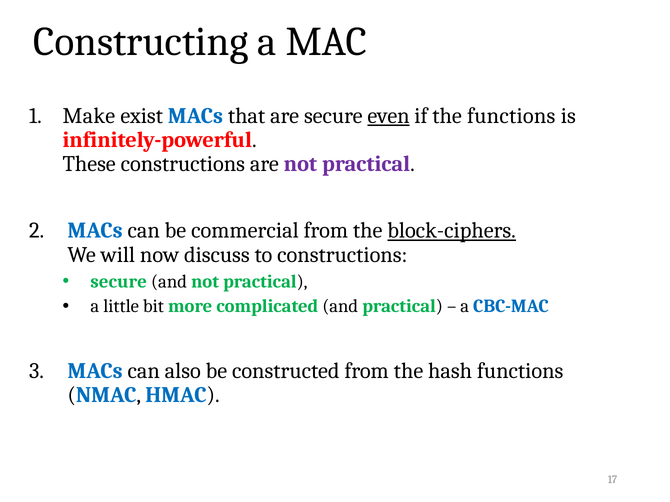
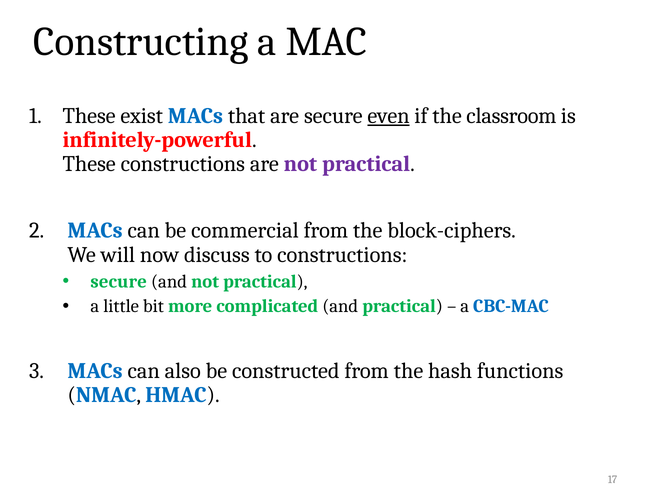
Make at (89, 116): Make -> These
the functions: functions -> classroom
block-ciphers underline: present -> none
